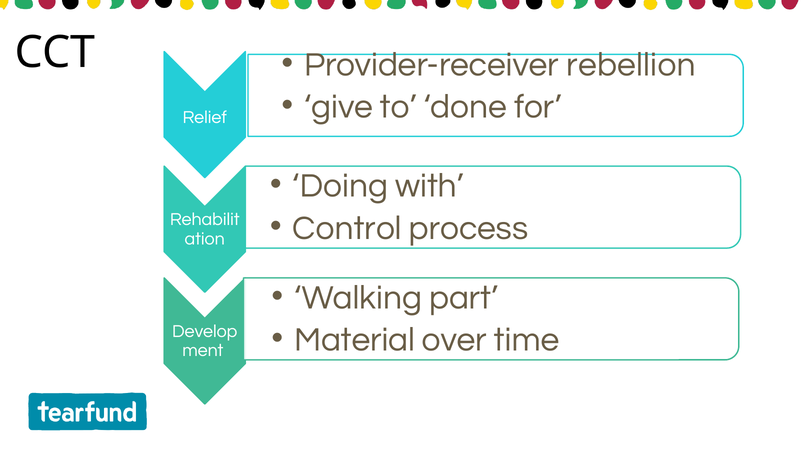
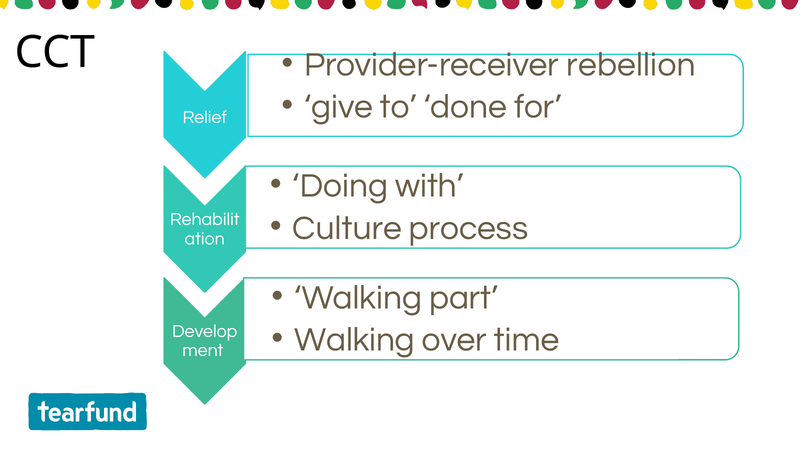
Control: Control -> Culture
Material at (355, 340): Material -> Walking
